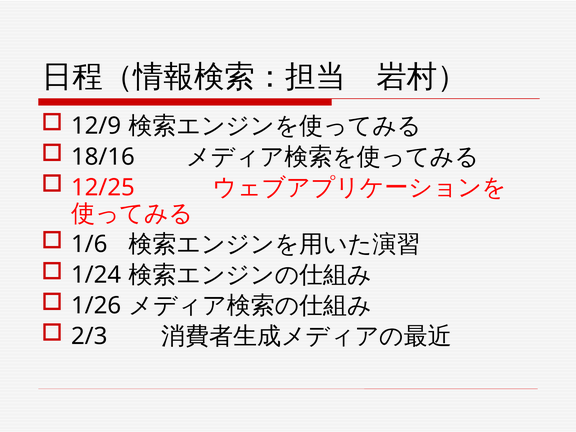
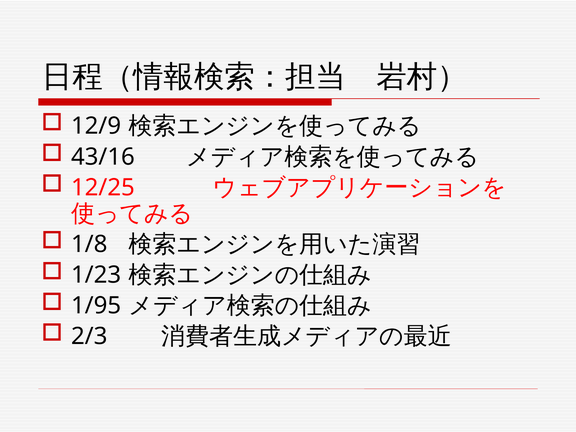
18/16: 18/16 -> 43/16
1/6: 1/6 -> 1/8
1/24: 1/24 -> 1/23
1/26: 1/26 -> 1/95
